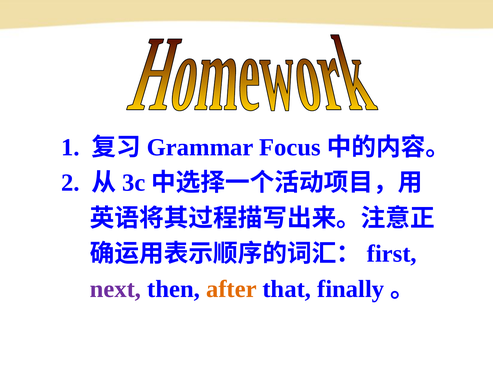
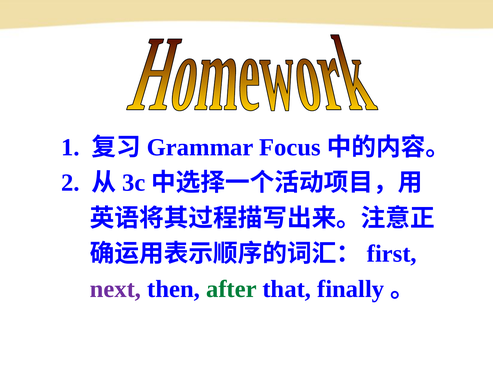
after colour: orange -> green
